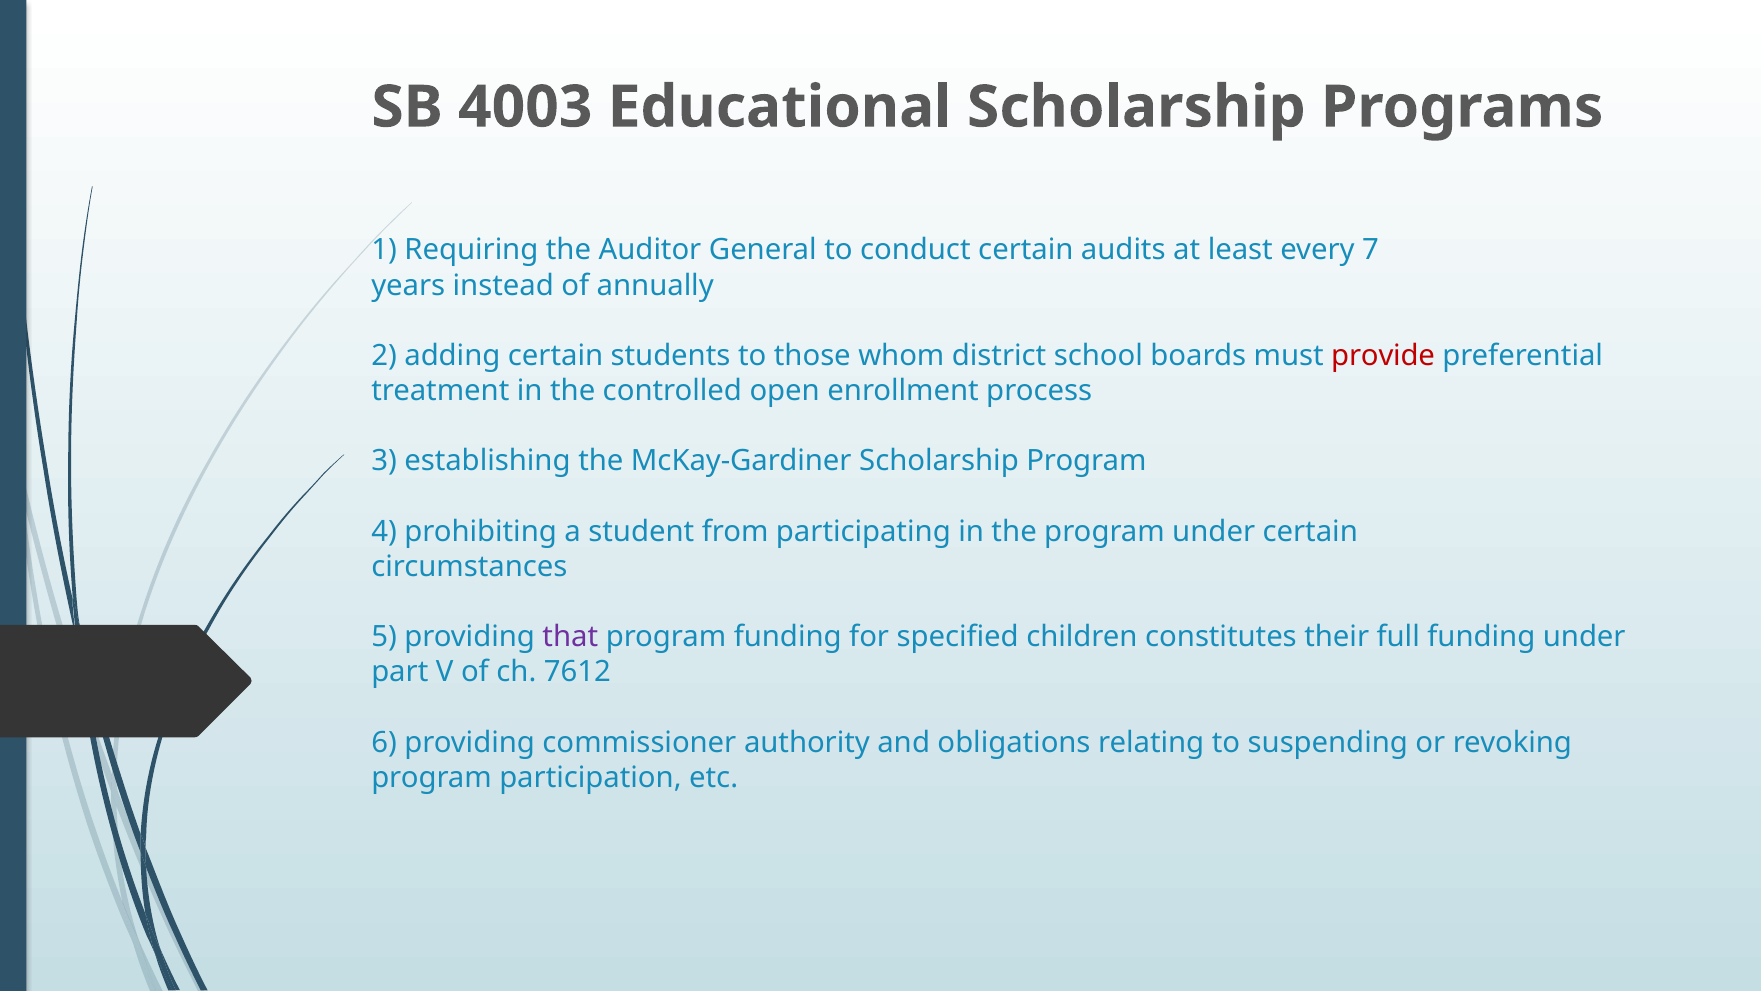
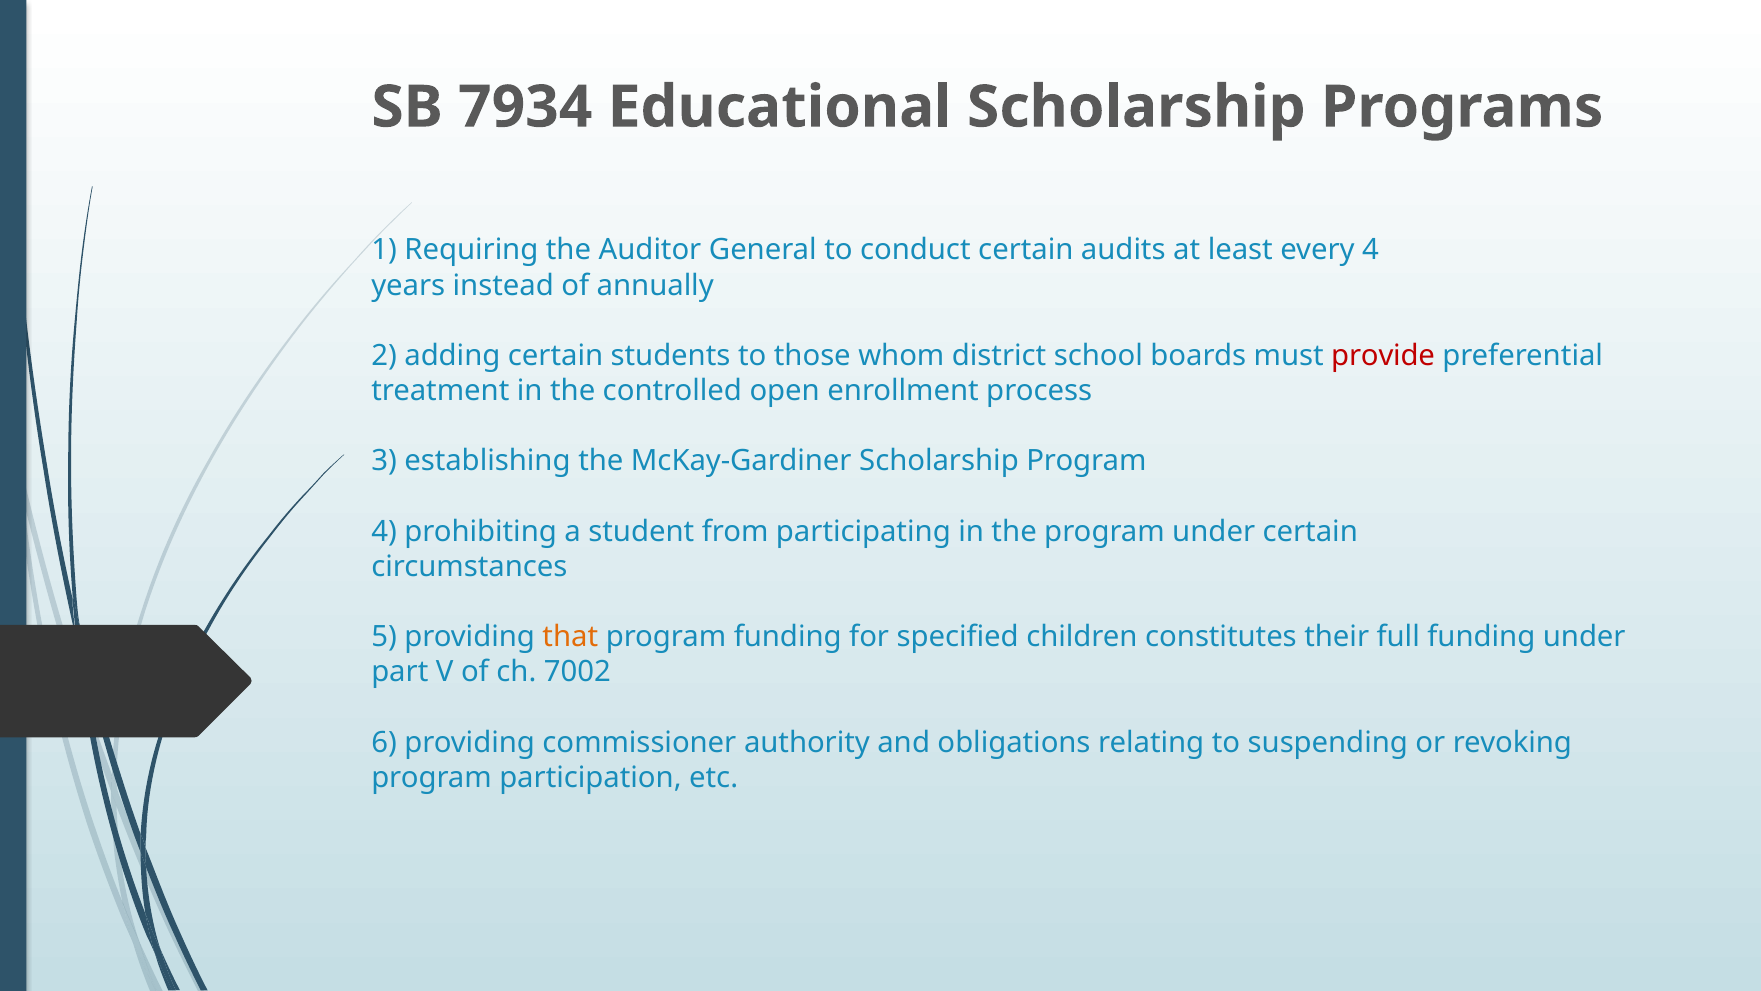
4003: 4003 -> 7934
every 7: 7 -> 4
that colour: purple -> orange
7612: 7612 -> 7002
